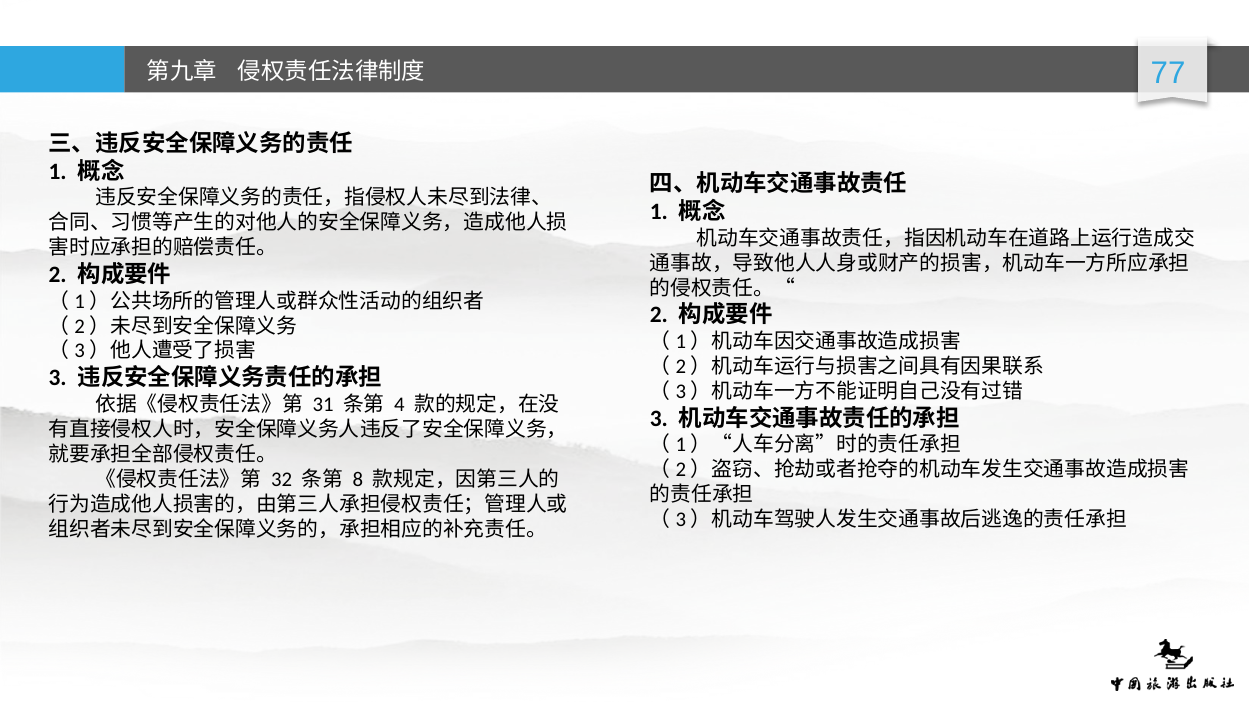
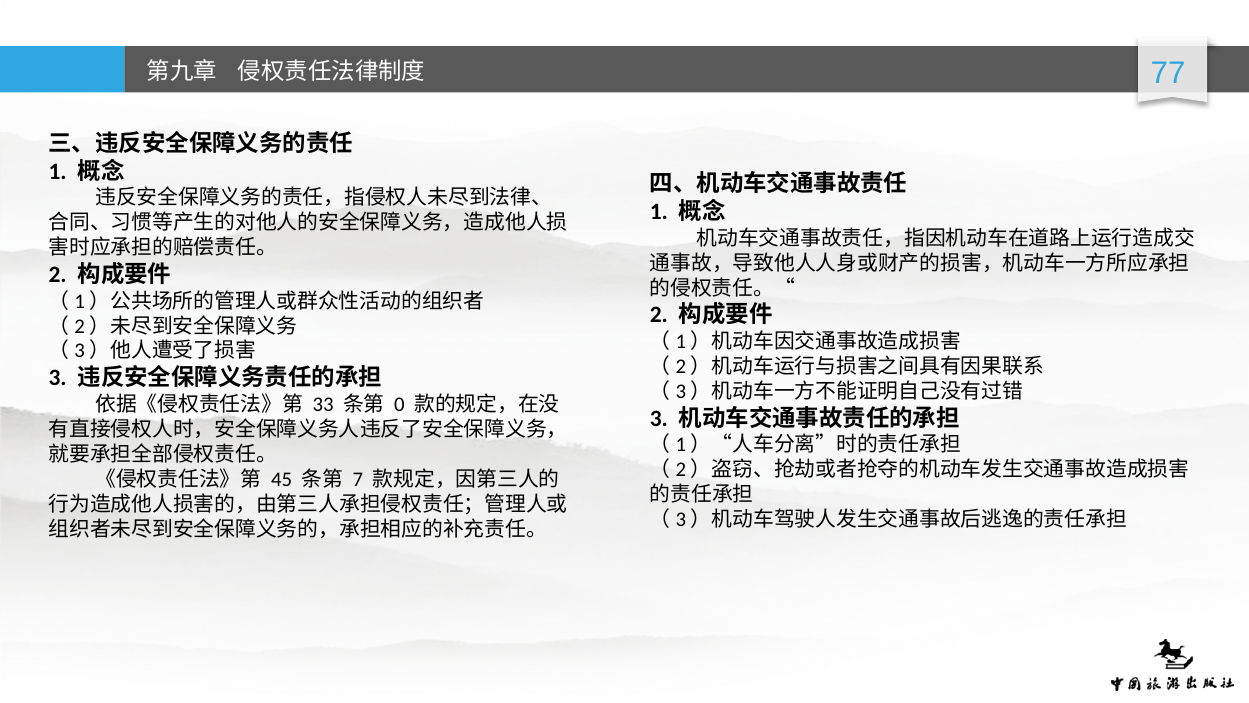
31: 31 -> 33
4: 4 -> 0
32: 32 -> 45
8: 8 -> 7
